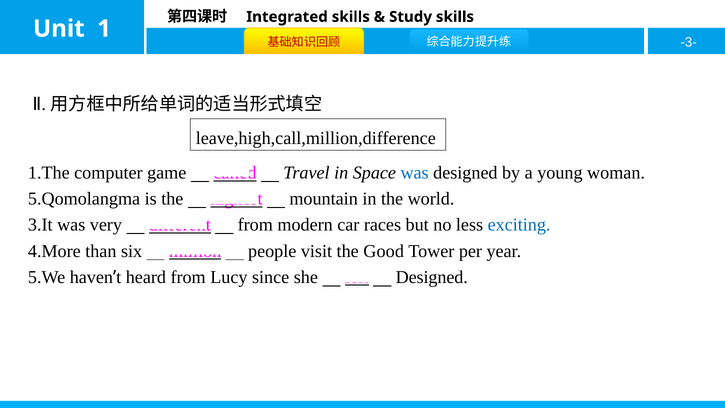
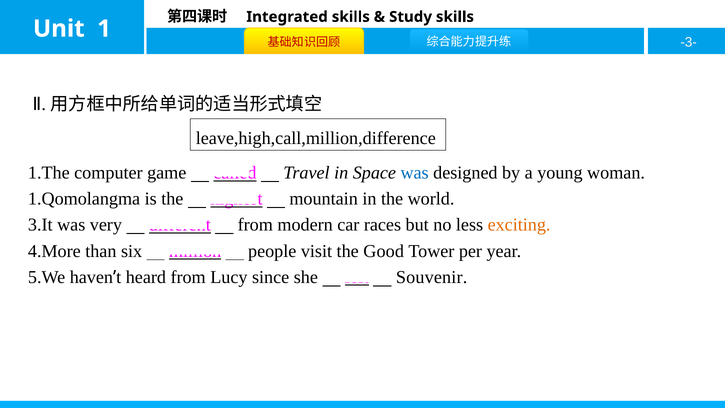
5.Qomolangma: 5.Qomolangma -> 1.Qomolangma
exciting colour: blue -> orange
Designed at (432, 277): Designed -> Souvenir
